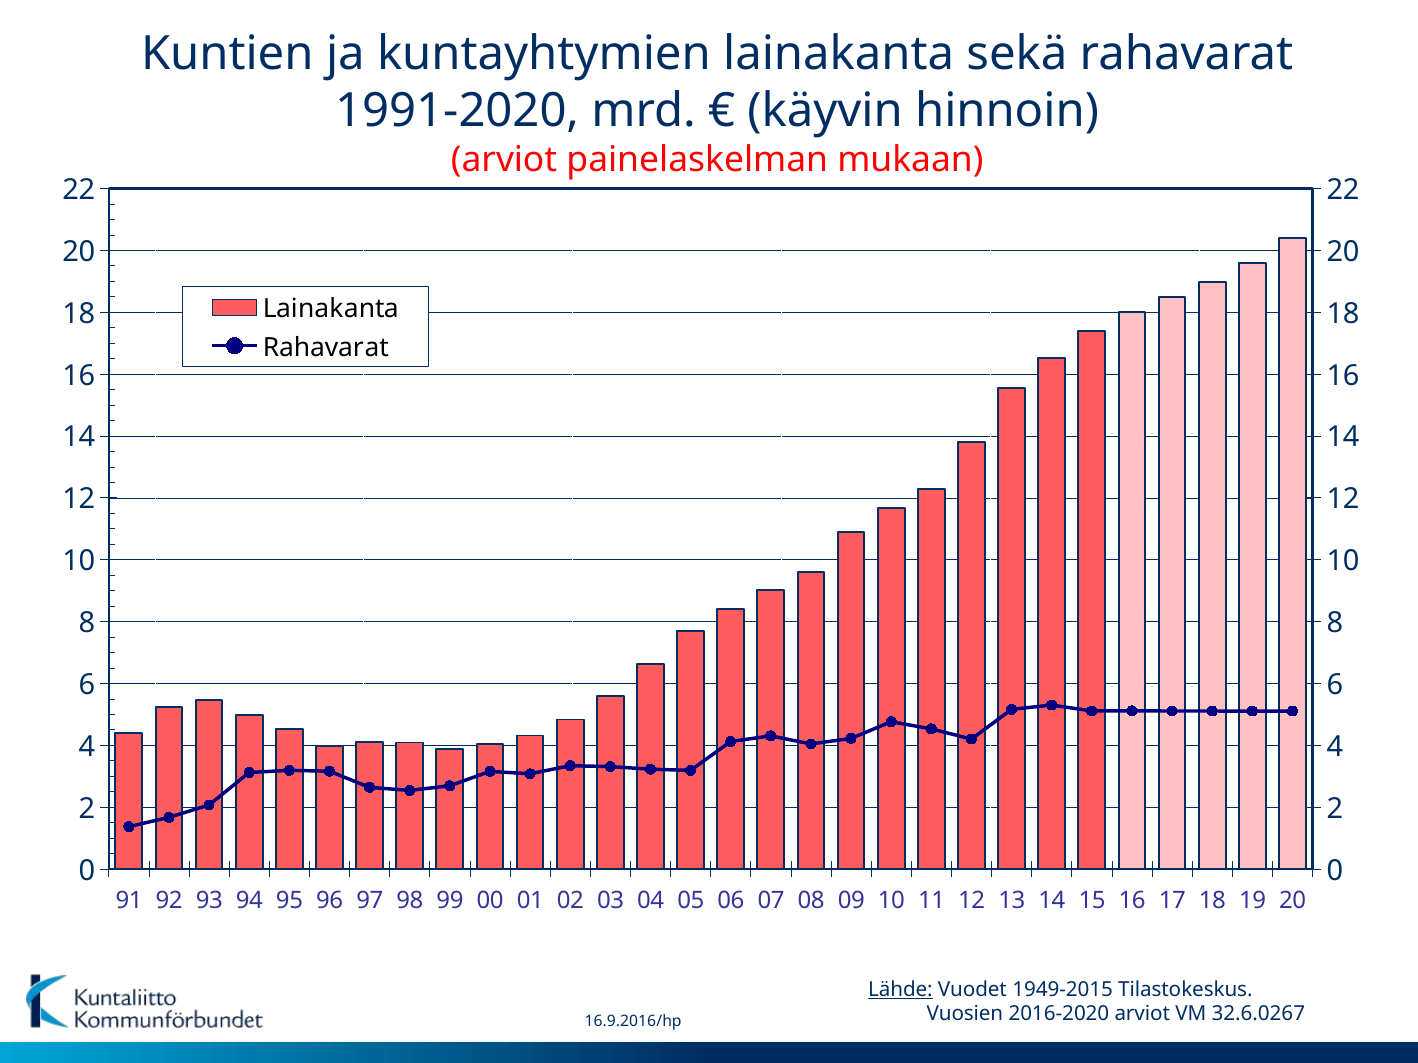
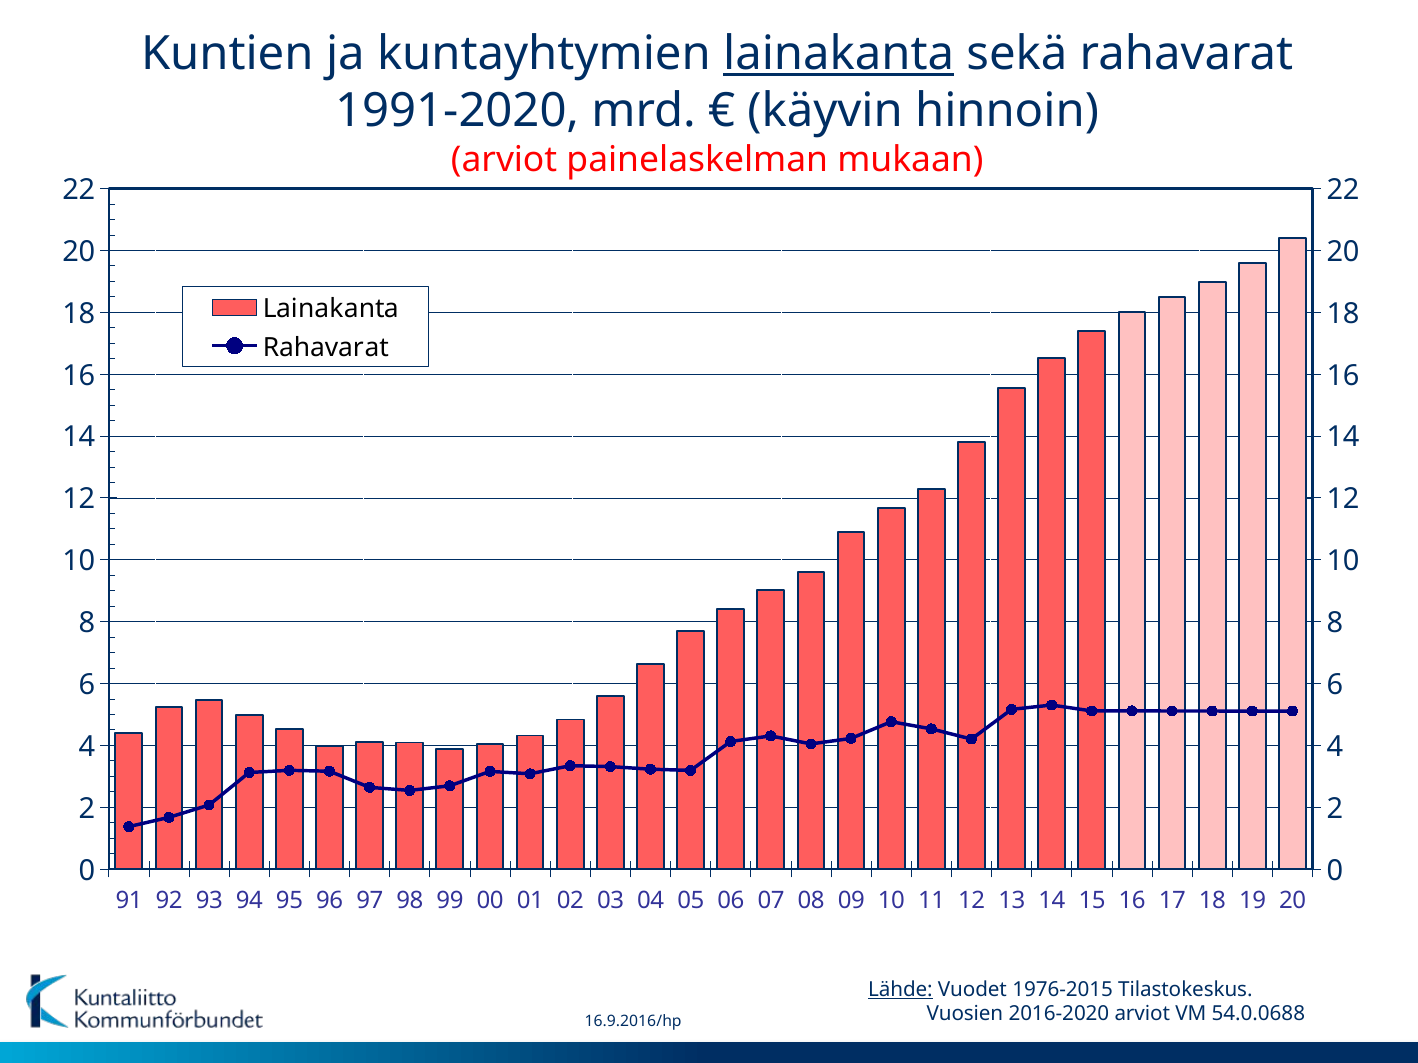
lainakanta at (839, 54) underline: none -> present
1949-2015: 1949-2015 -> 1976-2015
32.6.0267: 32.6.0267 -> 54.0.0688
